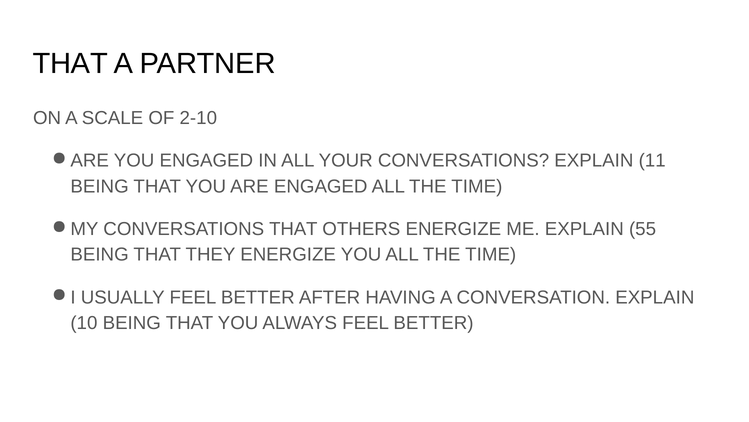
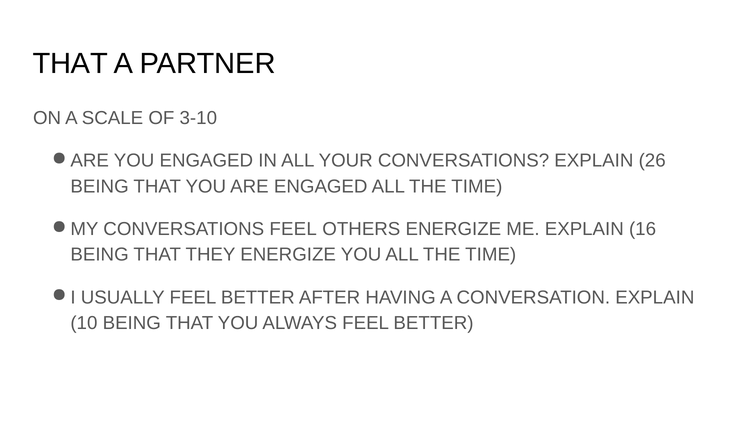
2-10: 2-10 -> 3-10
11: 11 -> 26
CONVERSATIONS THAT: THAT -> FEEL
55: 55 -> 16
